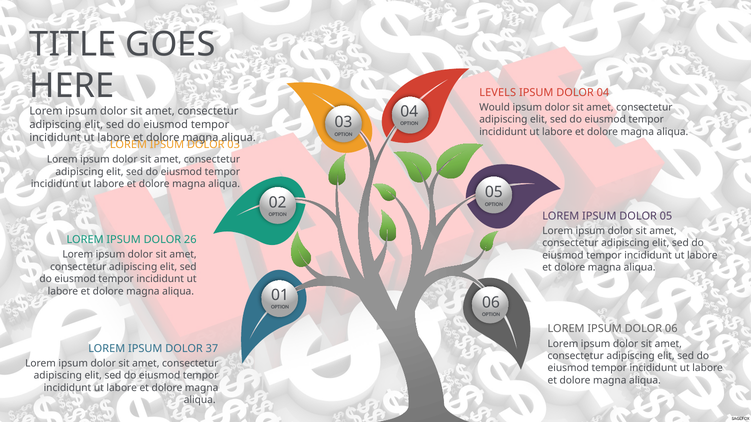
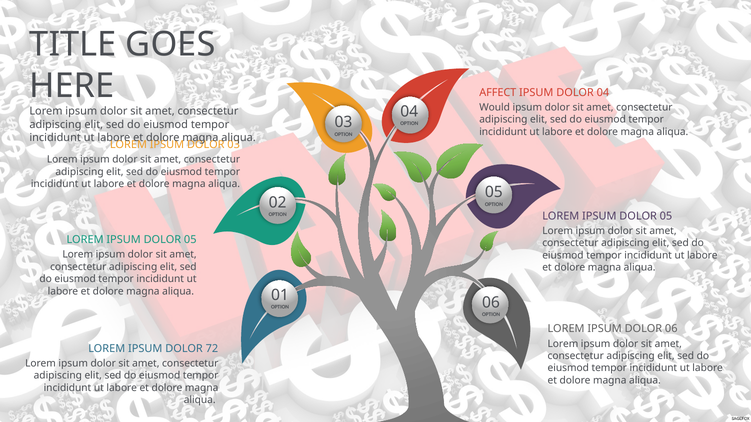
LEVELS: LEVELS -> AFFECT
26 at (190, 240): 26 -> 05
37: 37 -> 72
